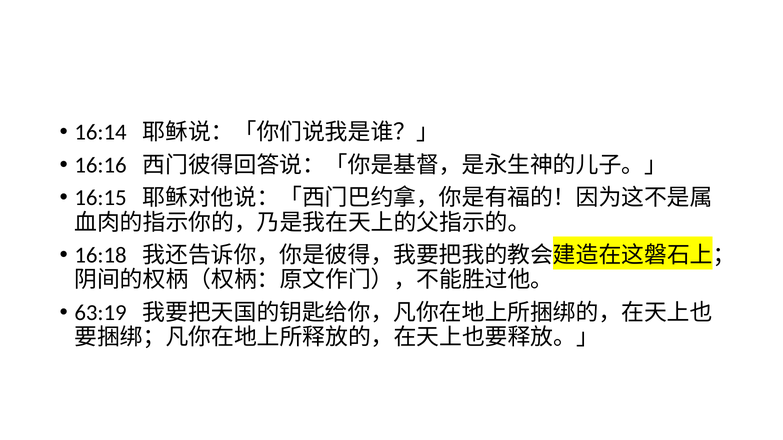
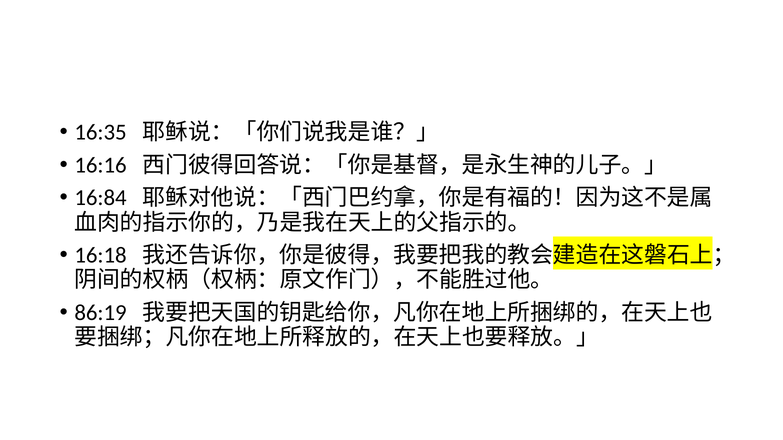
16:14: 16:14 -> 16:35
16:15: 16:15 -> 16:84
63:19: 63:19 -> 86:19
